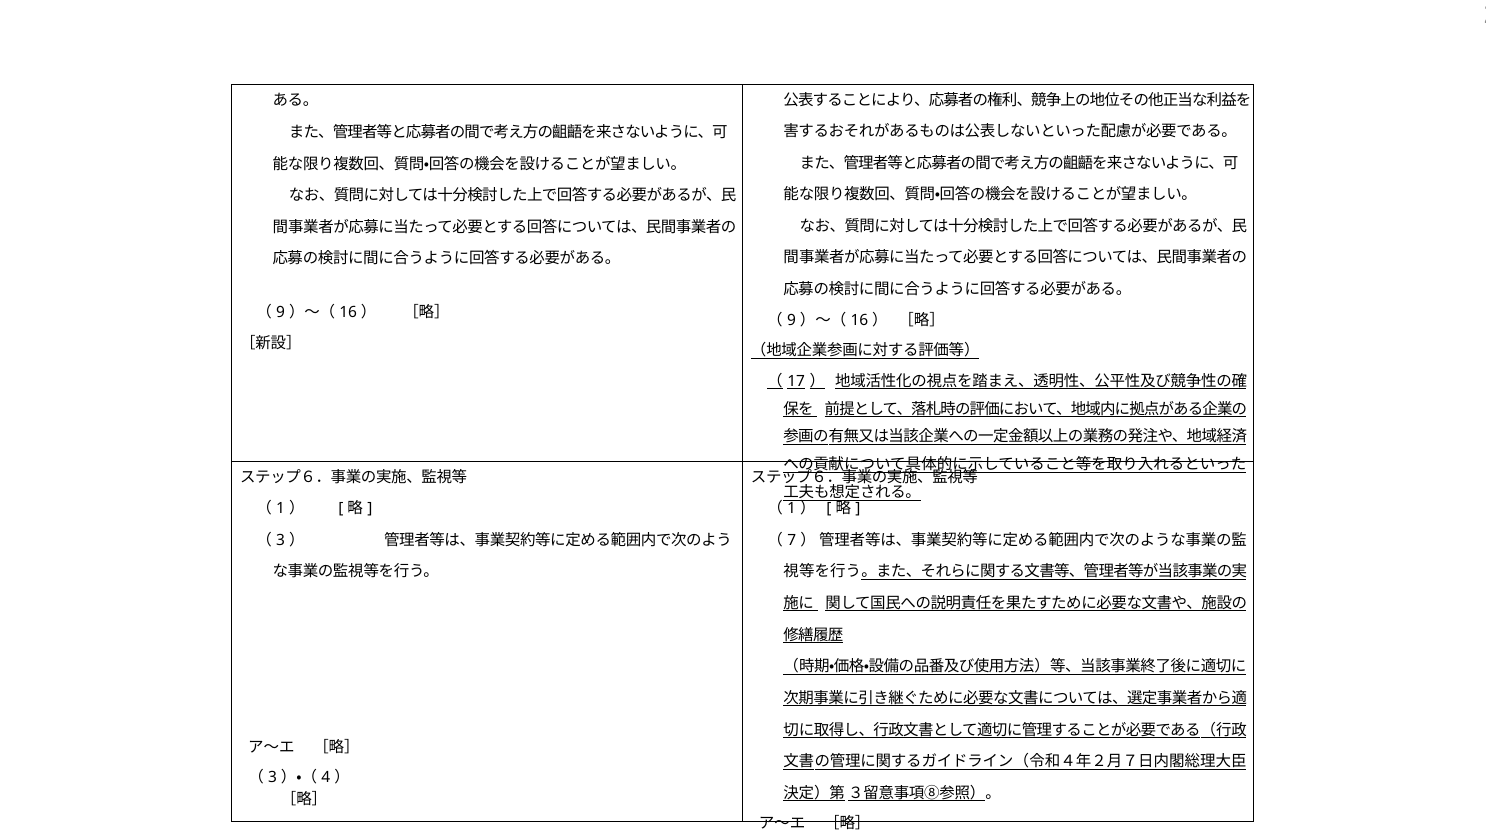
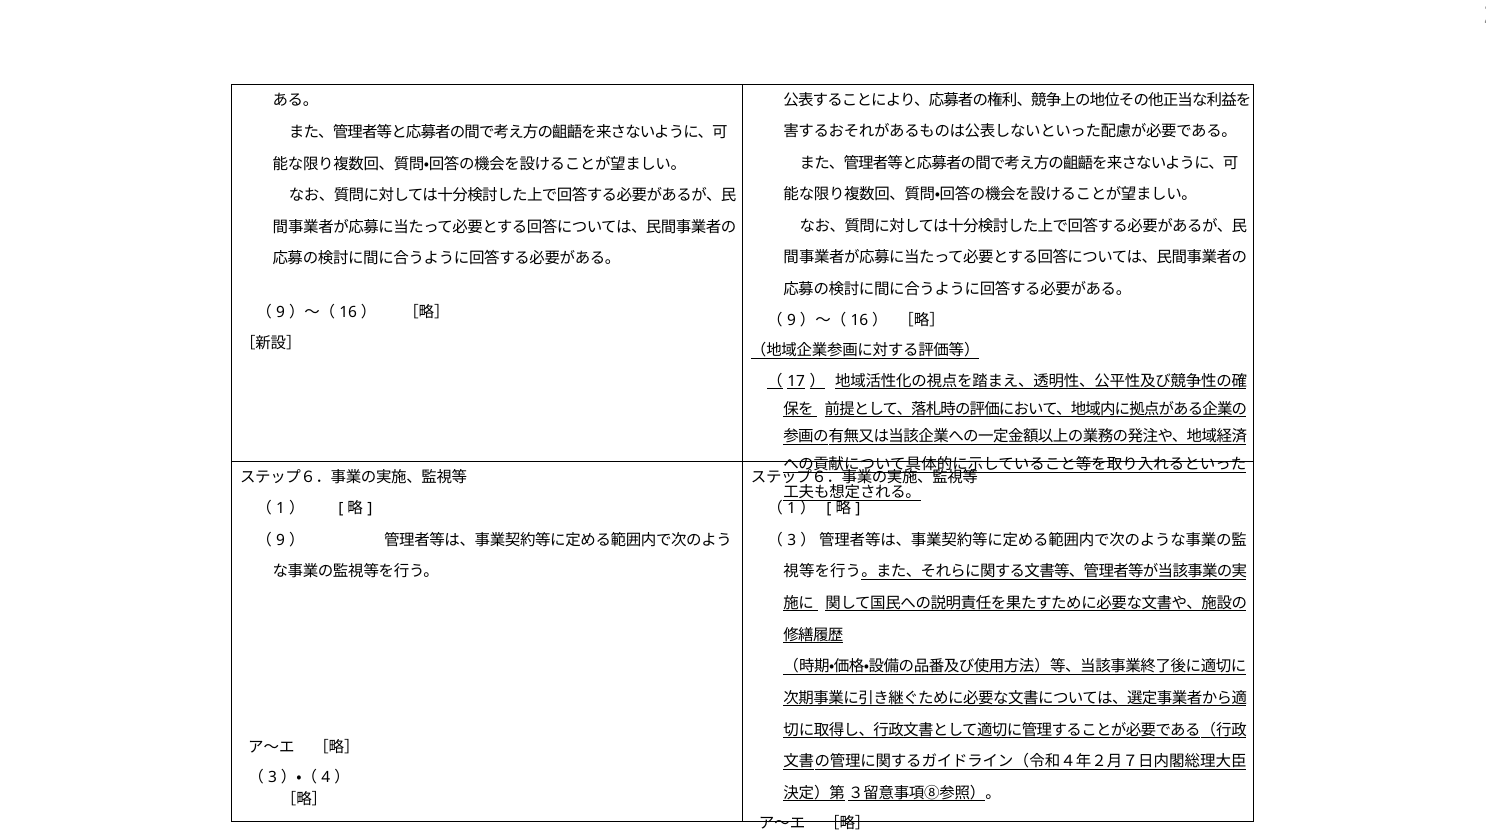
3 at (281, 540): 3 -> 9
7 at (792, 540): 7 -> 3
